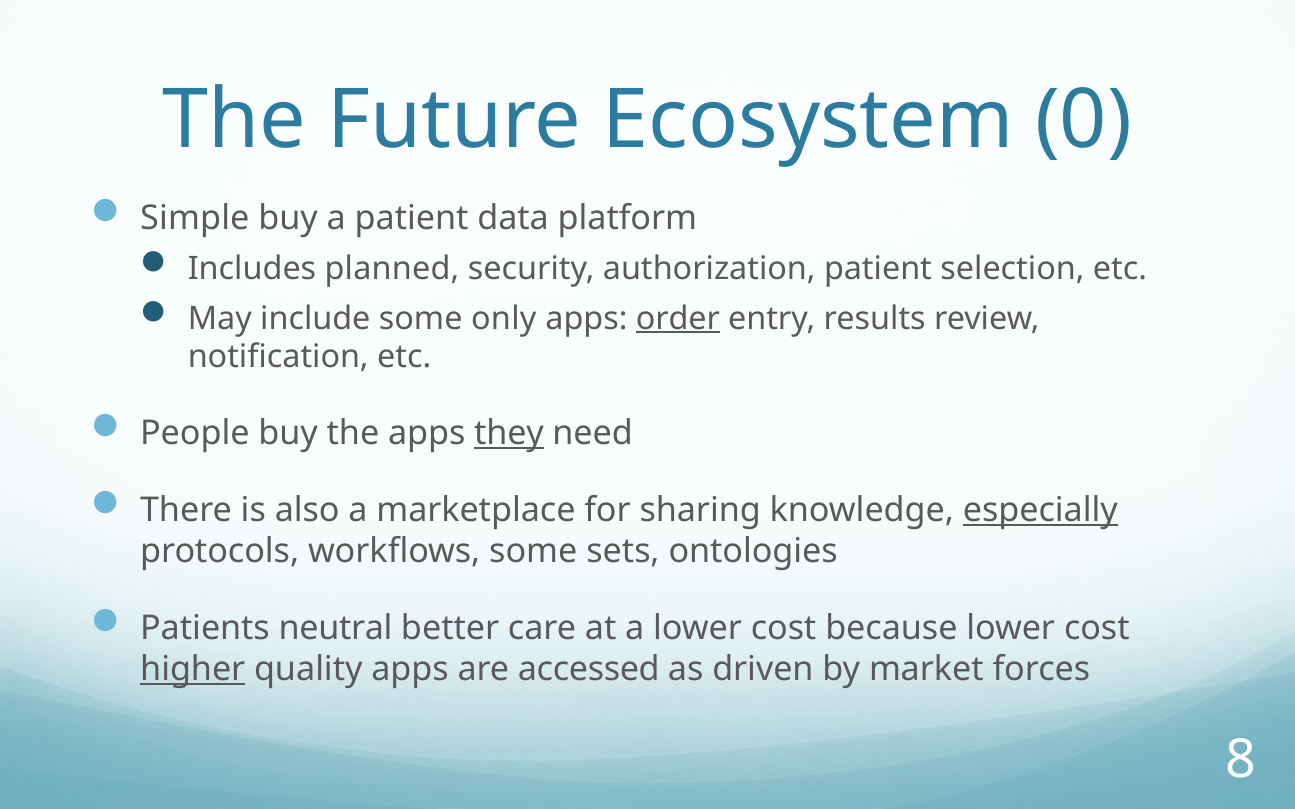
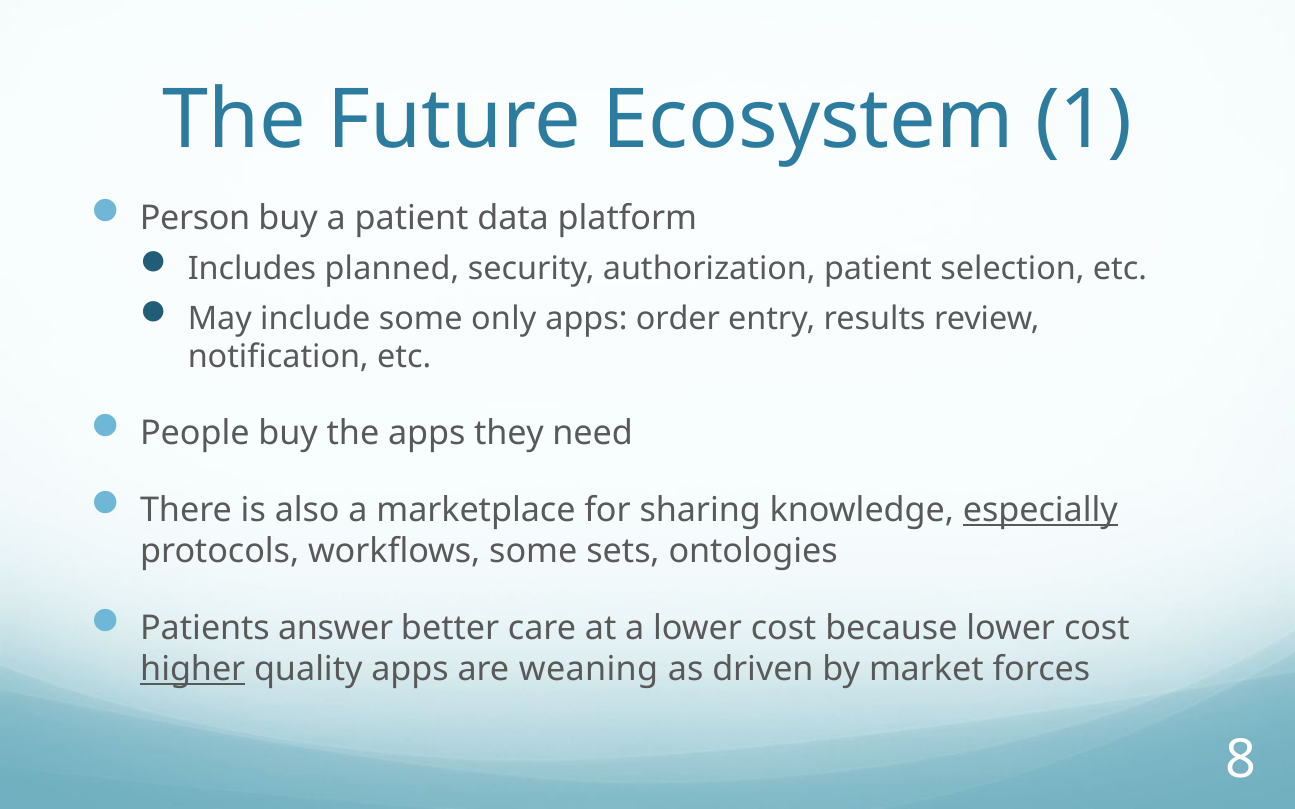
0: 0 -> 1
Simple: Simple -> Person
order underline: present -> none
they underline: present -> none
neutral: neutral -> answer
accessed: accessed -> weaning
